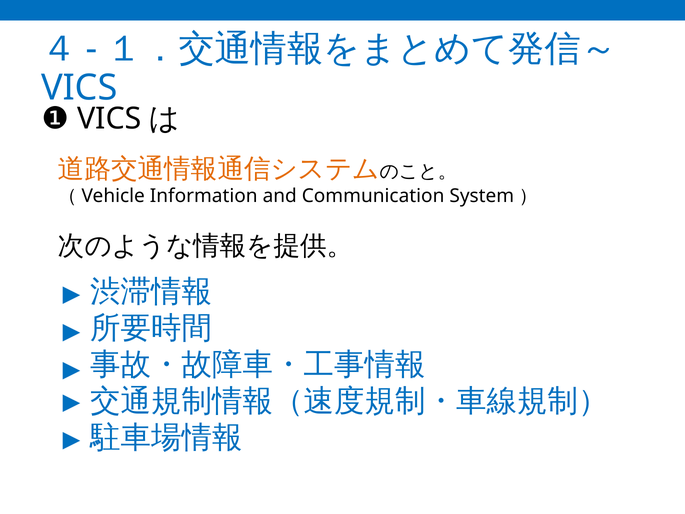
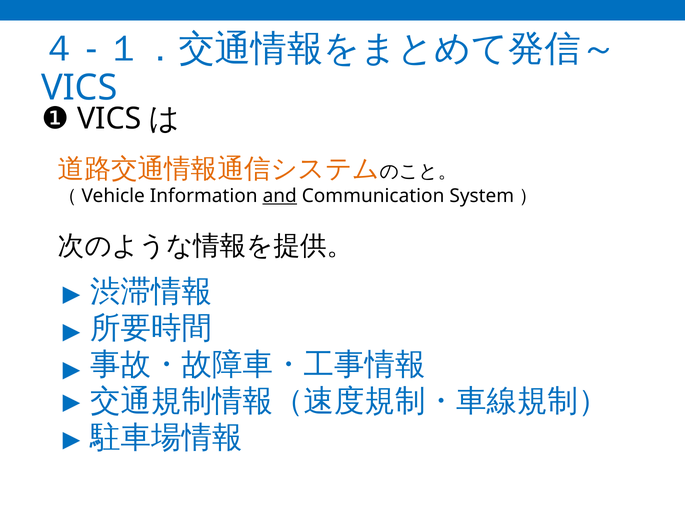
and underline: none -> present
